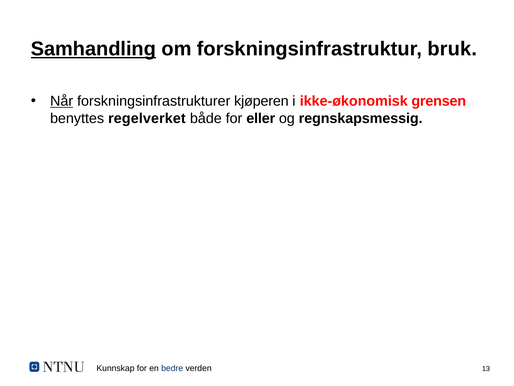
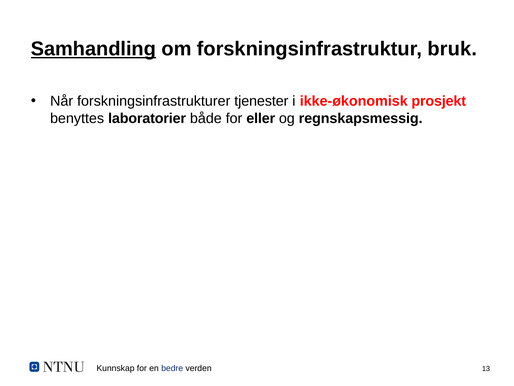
Når underline: present -> none
kjøperen: kjøperen -> tjenester
grensen: grensen -> prosjekt
regelverket: regelverket -> laboratorier
